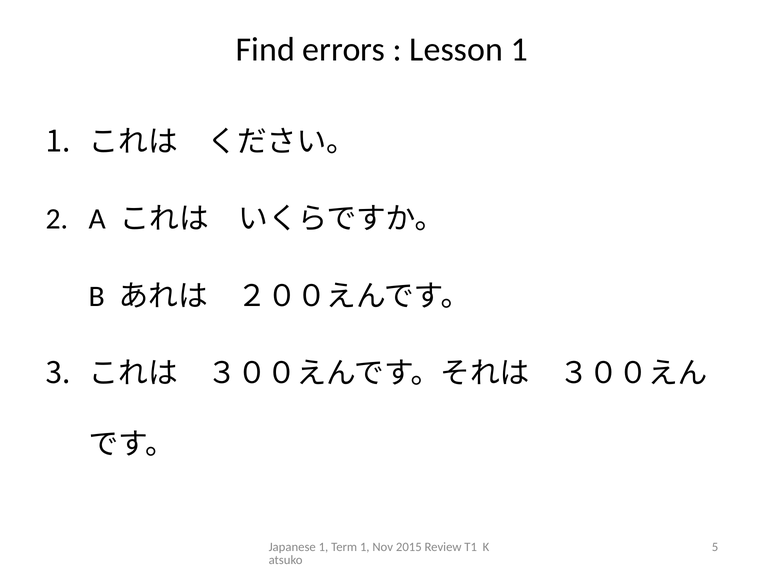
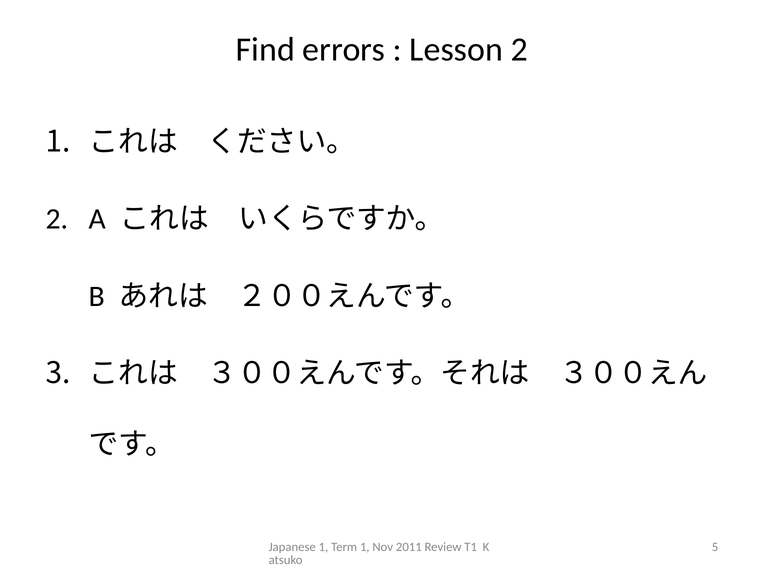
Lesson 1: 1 -> 2
2015: 2015 -> 2011
